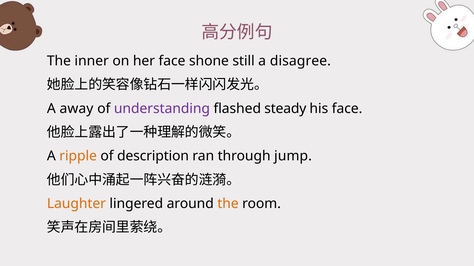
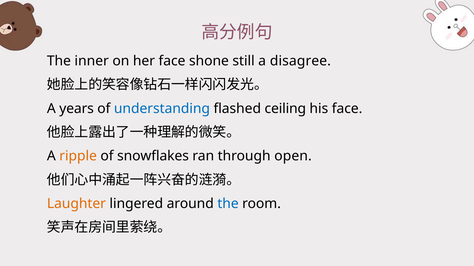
away: away -> years
understanding colour: purple -> blue
steady: steady -> ceiling
description: description -> snowflakes
jump: jump -> open
the at (228, 204) colour: orange -> blue
